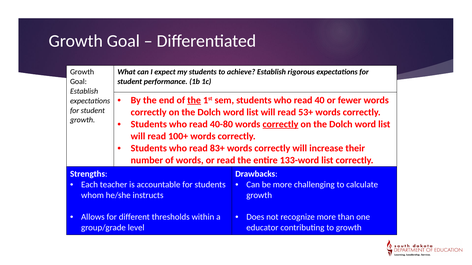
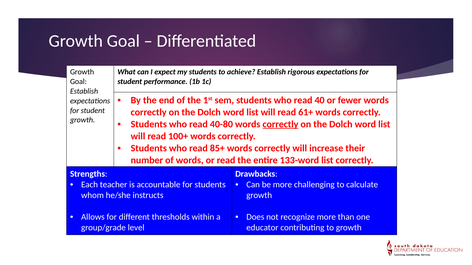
the at (194, 100) underline: present -> none
53+: 53+ -> 61+
83+: 83+ -> 85+
